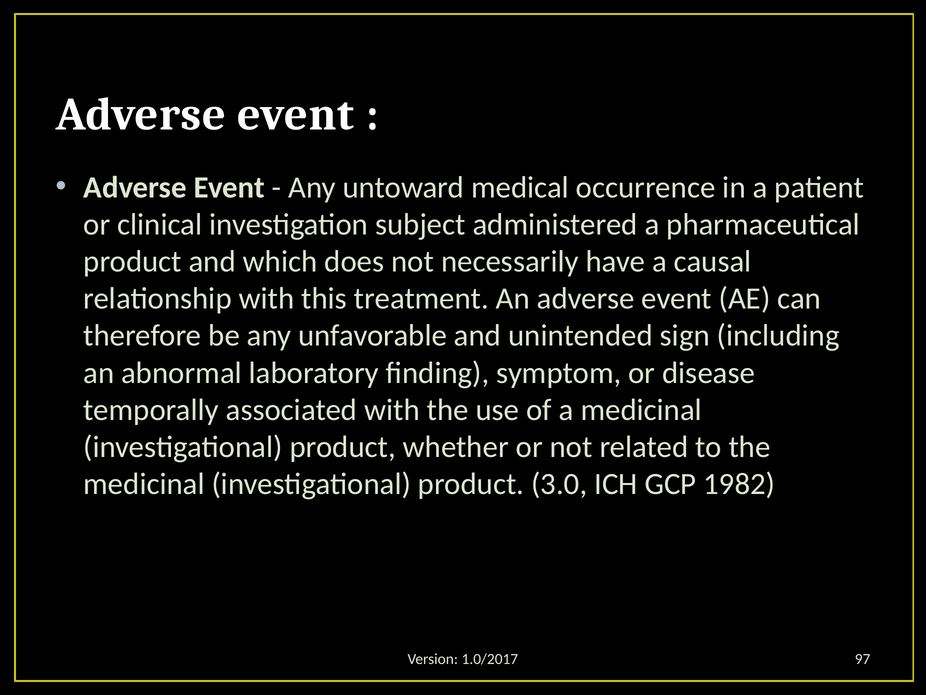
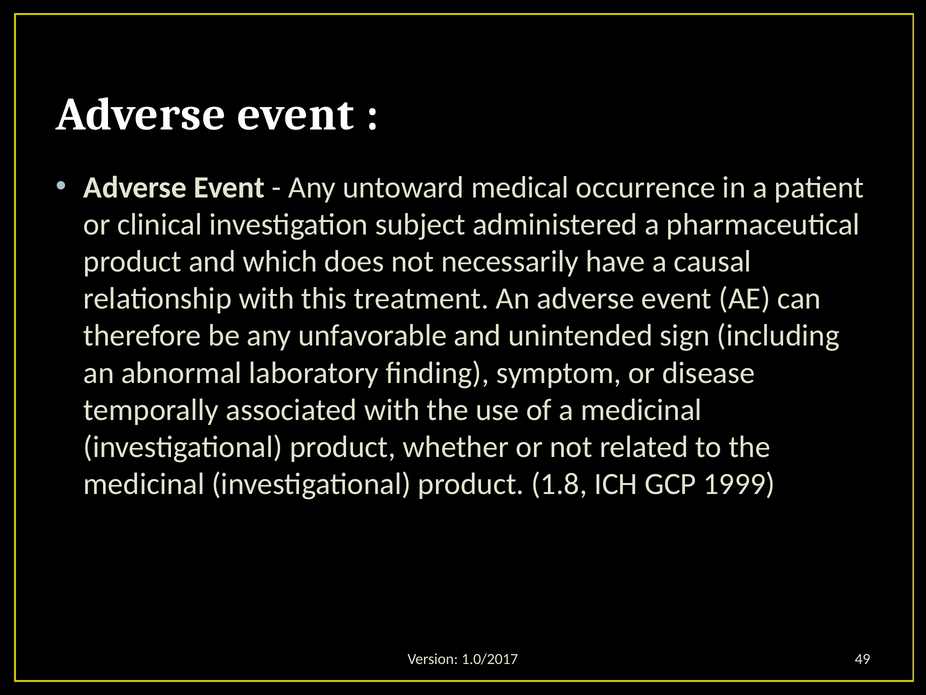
3.0: 3.0 -> 1.8
1982: 1982 -> 1999
97: 97 -> 49
